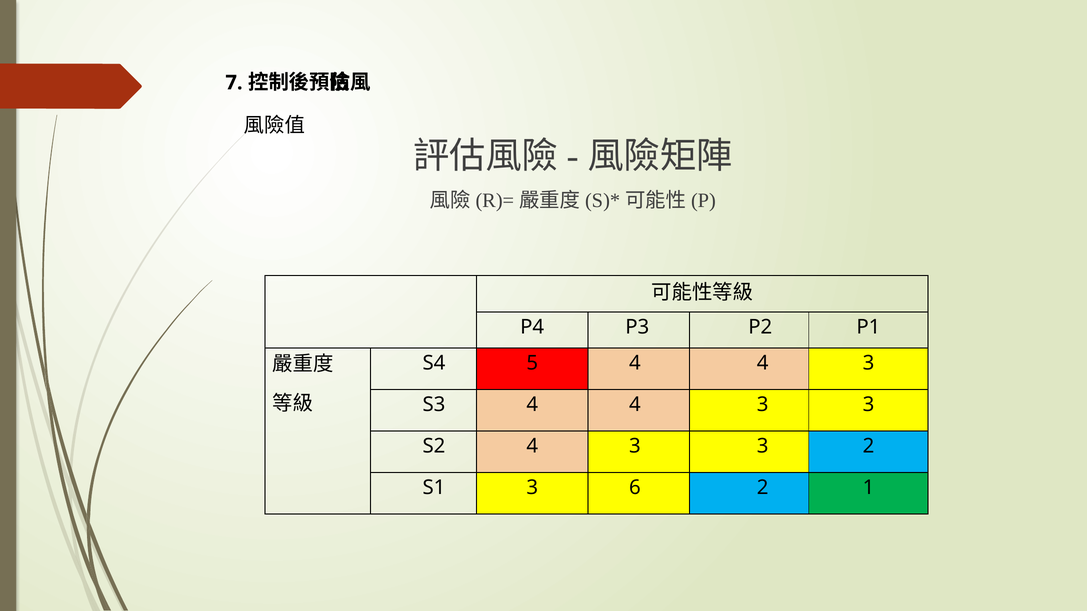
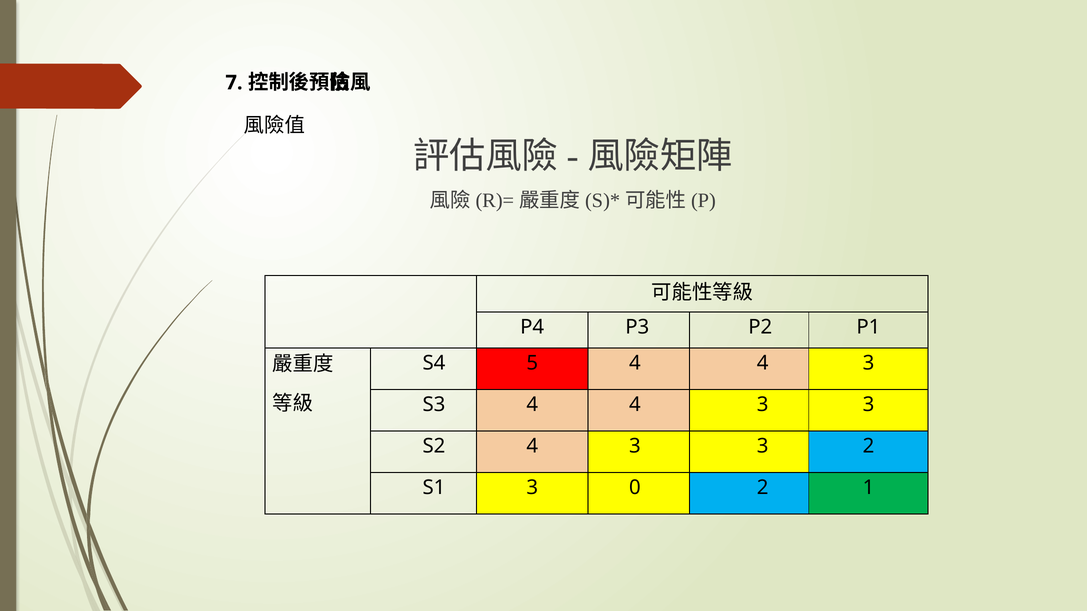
6: 6 -> 0
